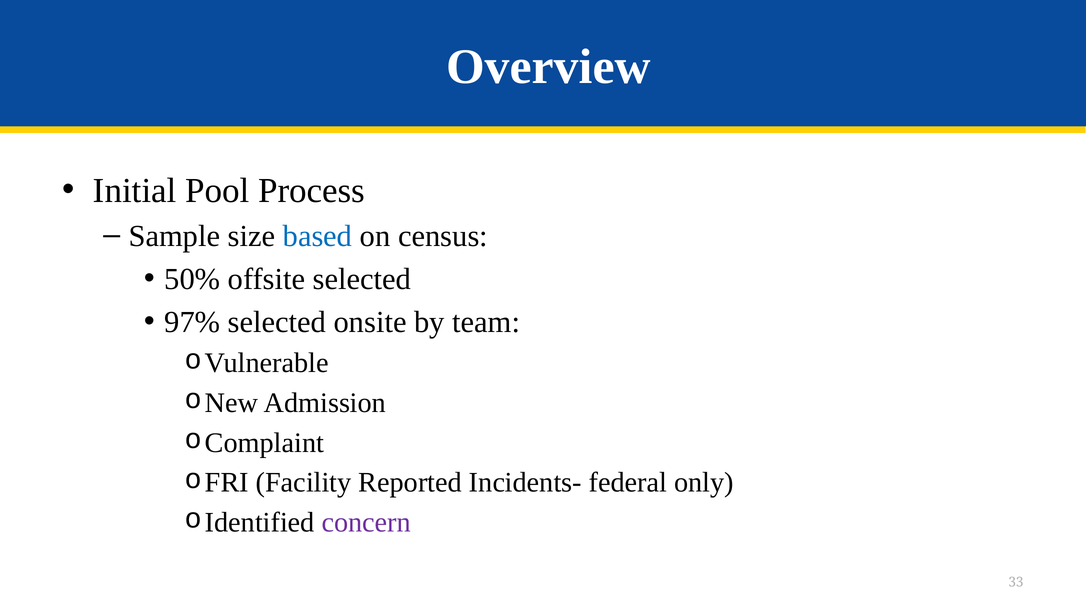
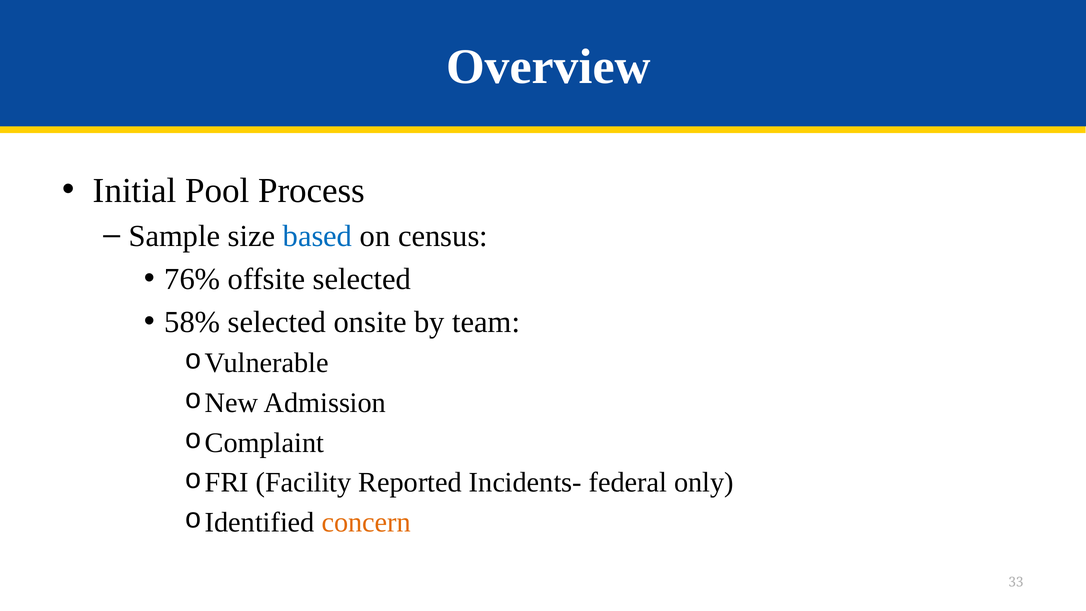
50%: 50% -> 76%
97%: 97% -> 58%
concern colour: purple -> orange
